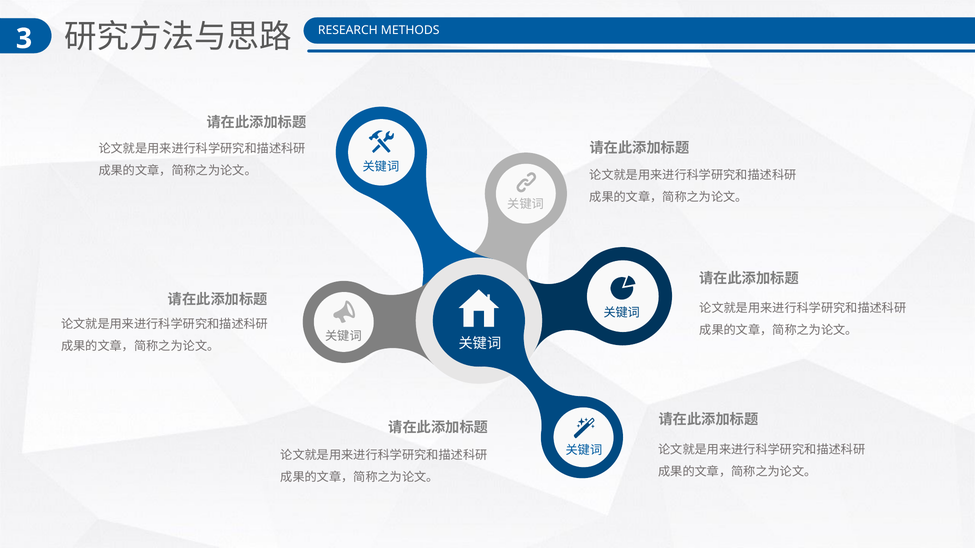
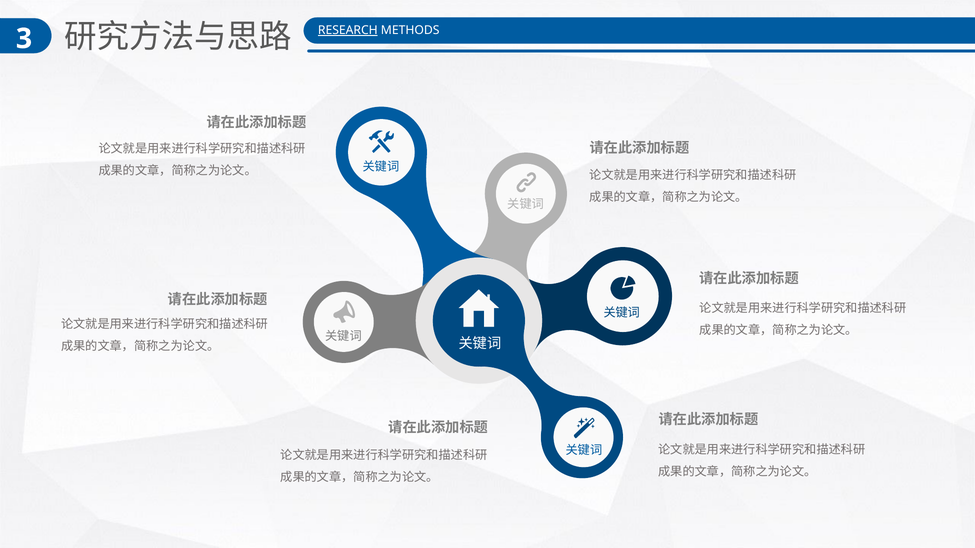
RESEARCH underline: none -> present
